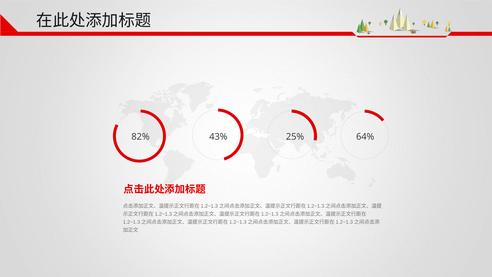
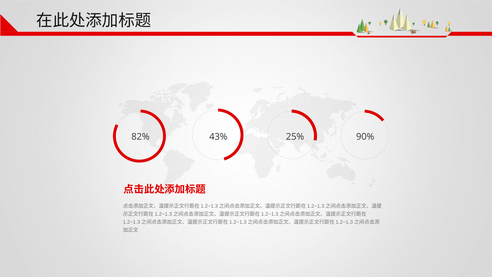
64%: 64% -> 90%
